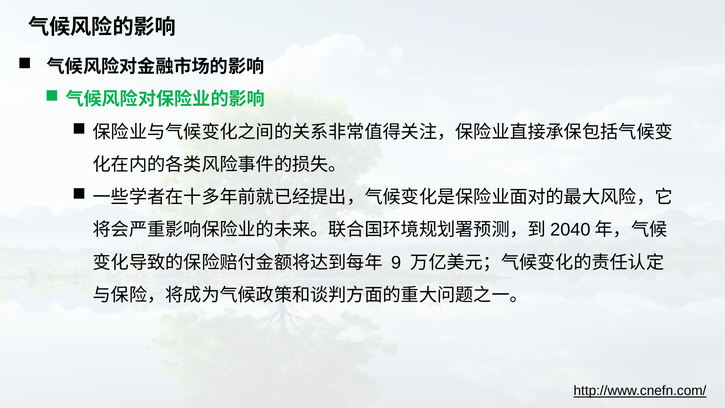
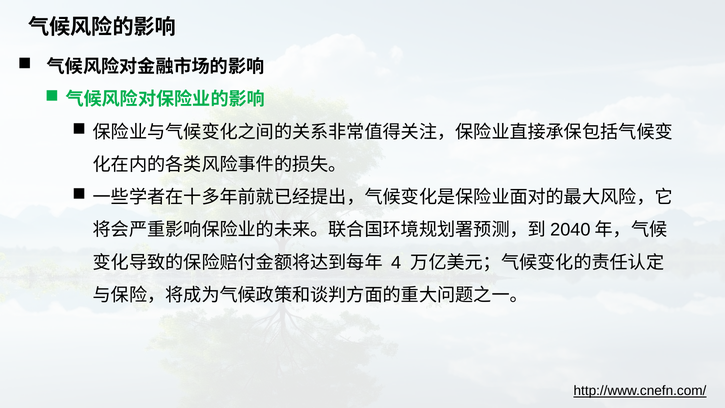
9: 9 -> 4
